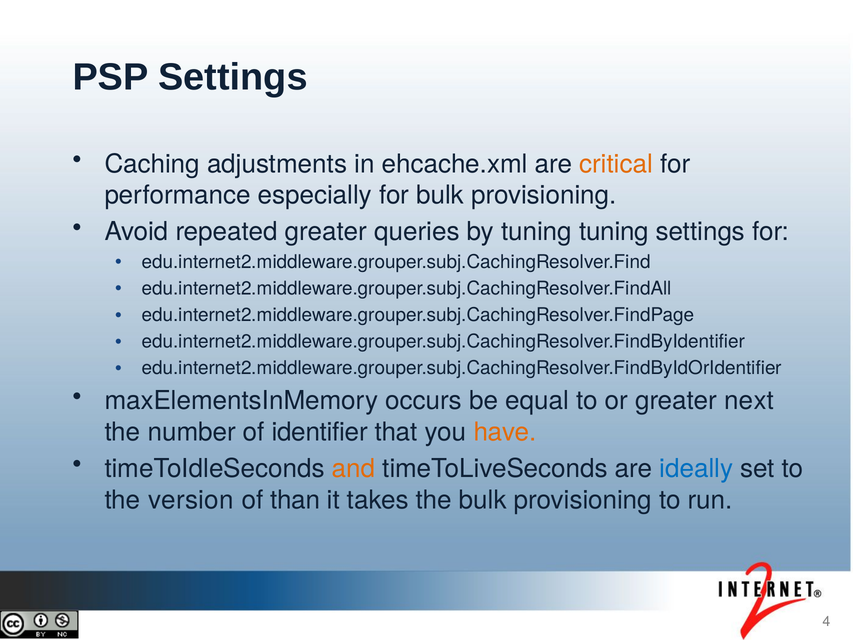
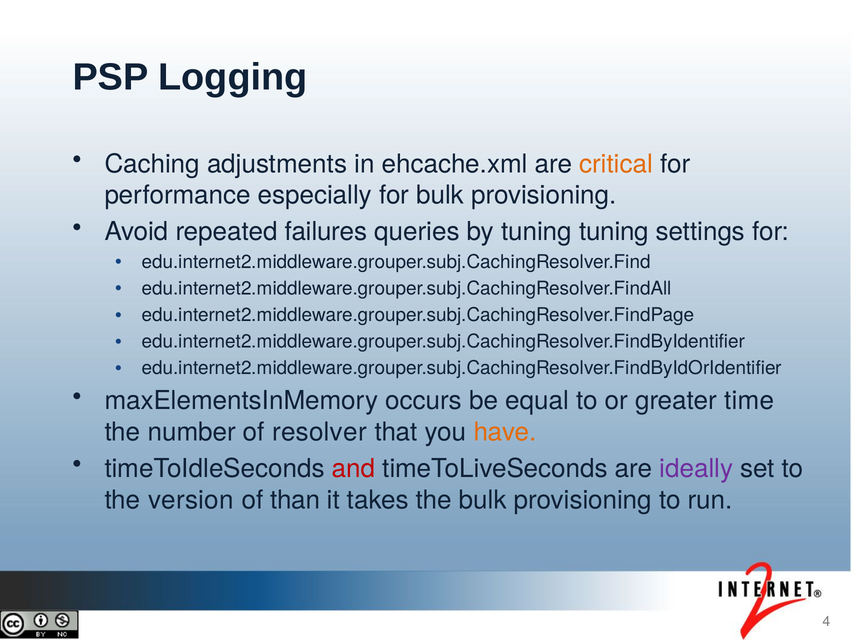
PSP Settings: Settings -> Logging
repeated greater: greater -> failures
next: next -> time
identifier: identifier -> resolver
and colour: orange -> red
ideally colour: blue -> purple
